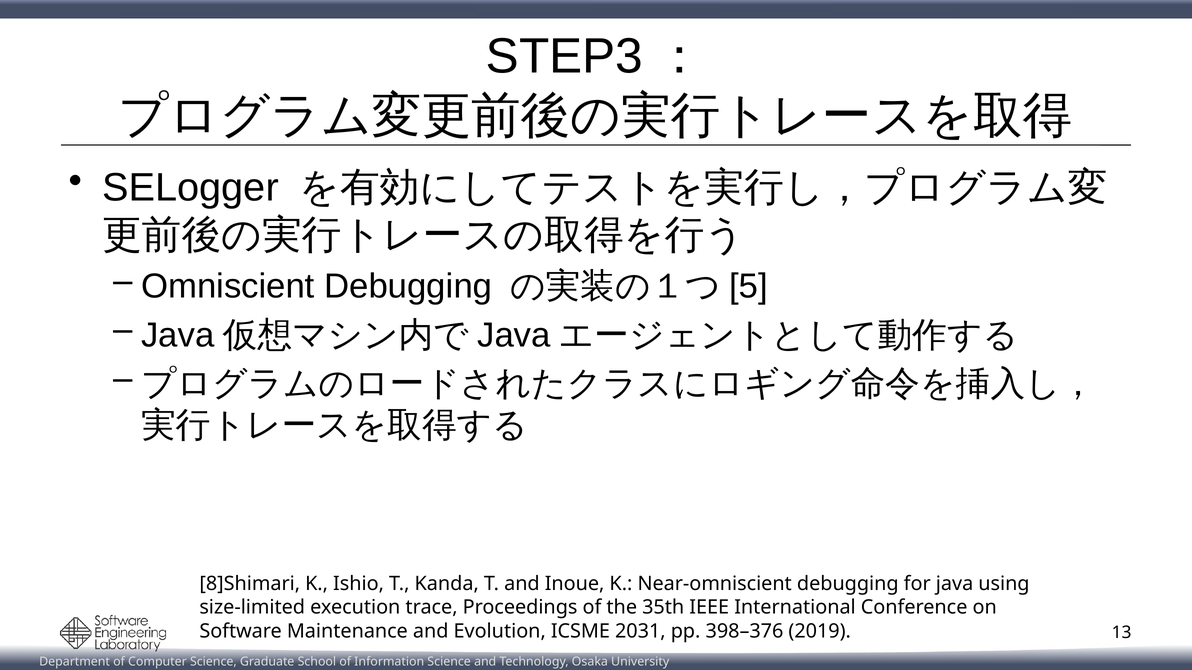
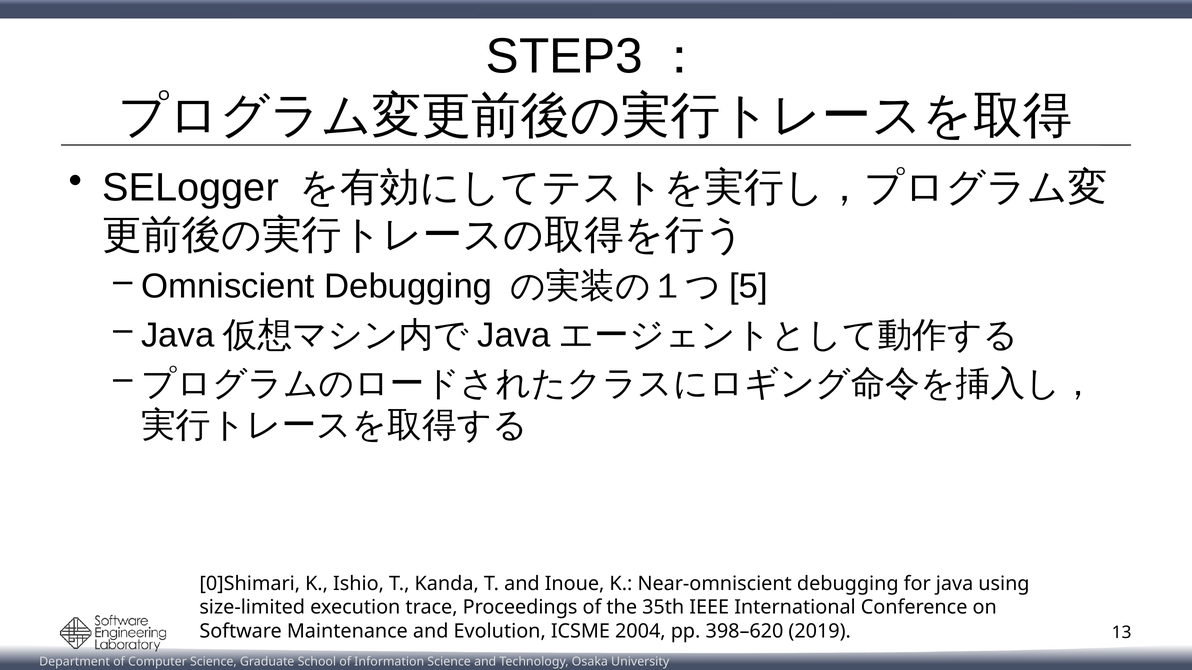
8]Shimari: 8]Shimari -> 0]Shimari
2031: 2031 -> 2004
398–376: 398–376 -> 398–620
